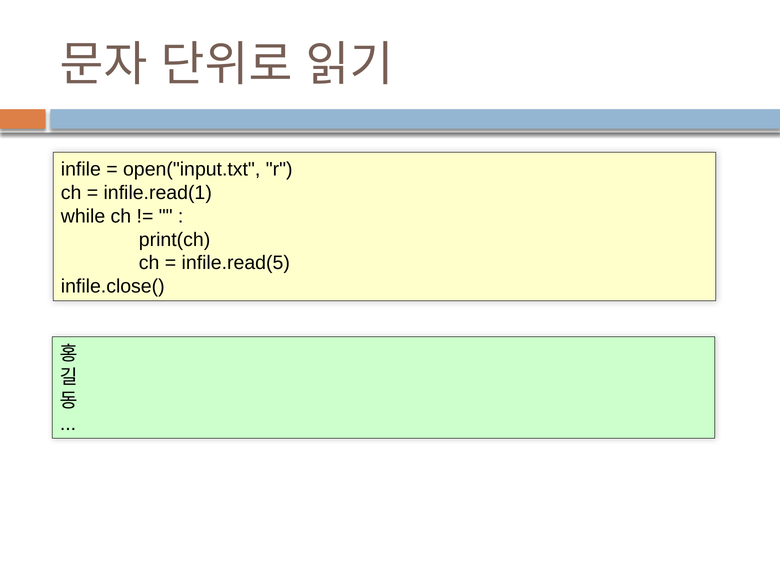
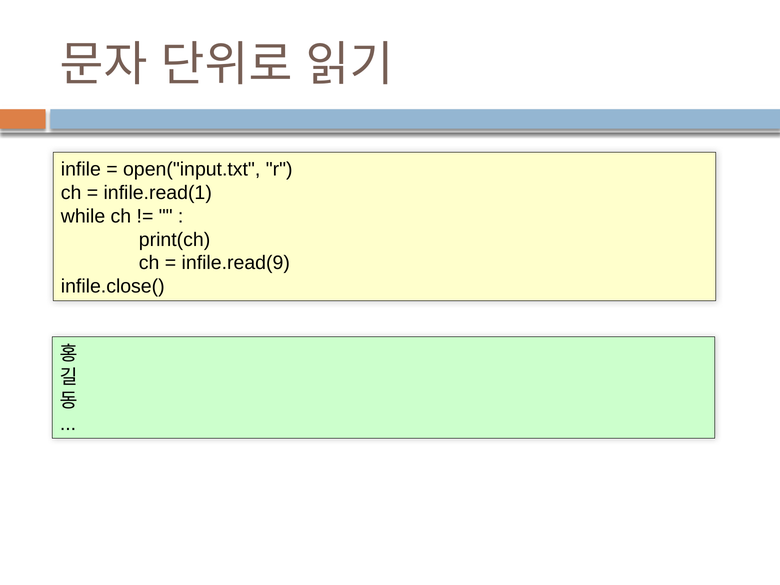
infile.read(5: infile.read(5 -> infile.read(9
